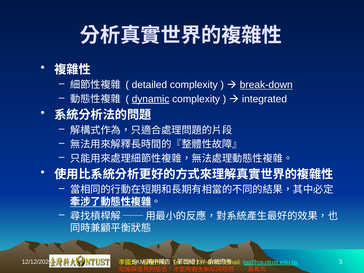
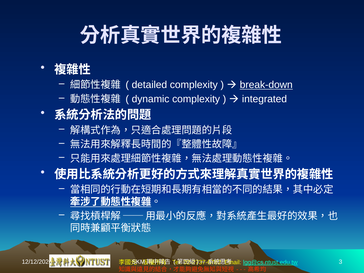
dynamic underline: present -> none
